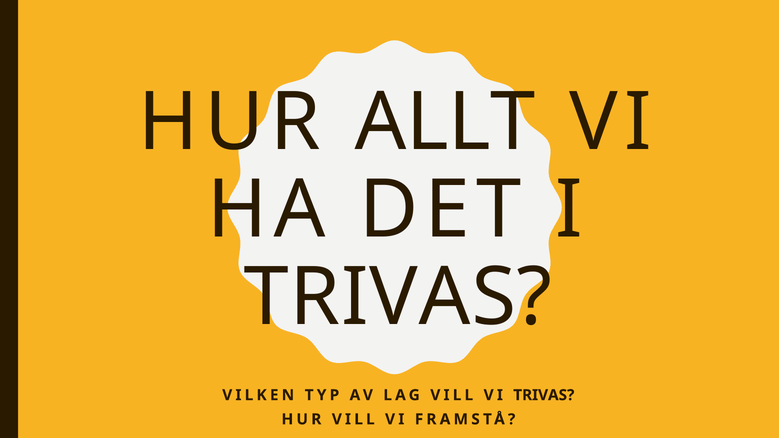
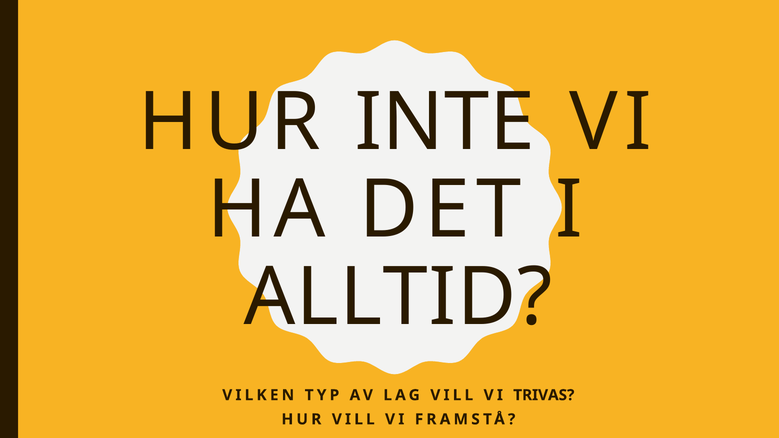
ALLT: ALLT -> INTE
TRIVAS at (398, 298): TRIVAS -> ALLTID
